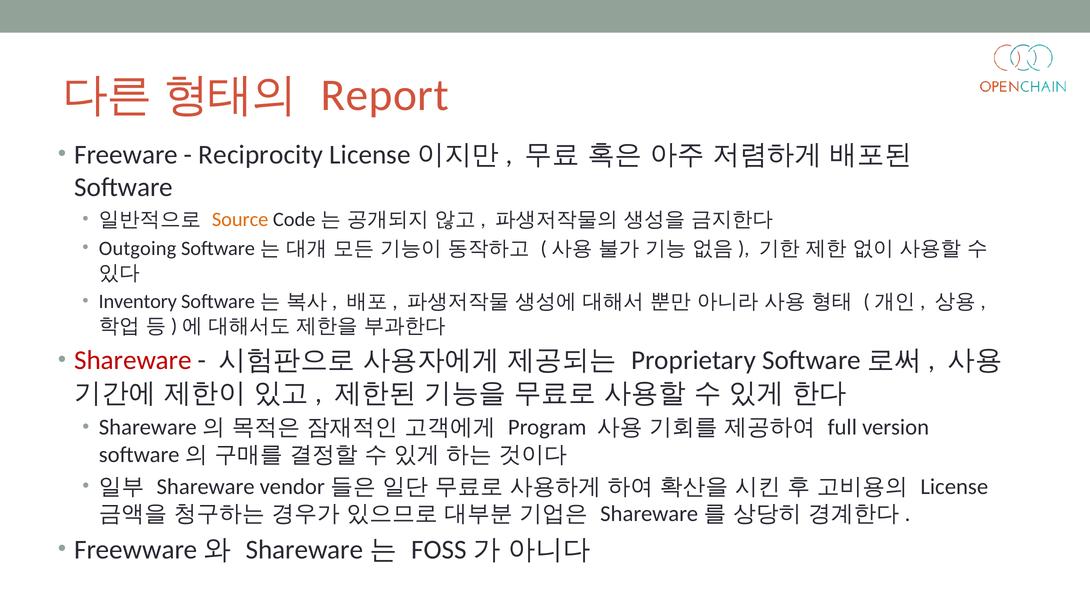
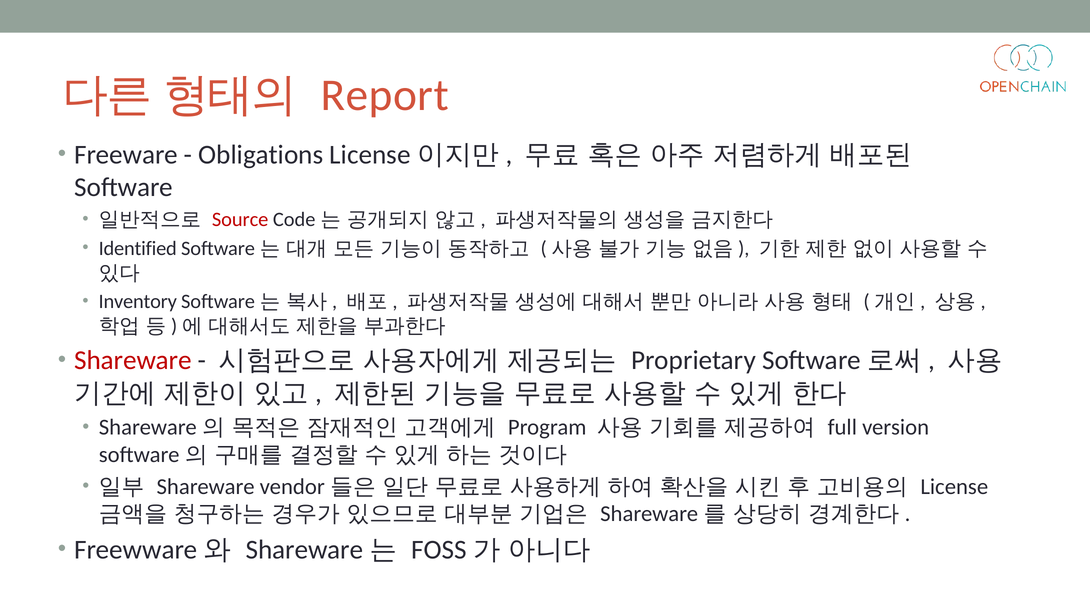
Reciprocity: Reciprocity -> Obligations
Source colour: orange -> red
Outgoing: Outgoing -> Identified
